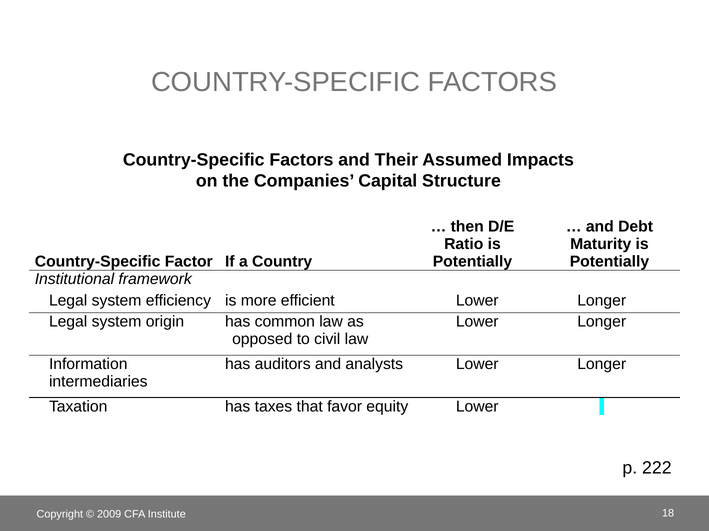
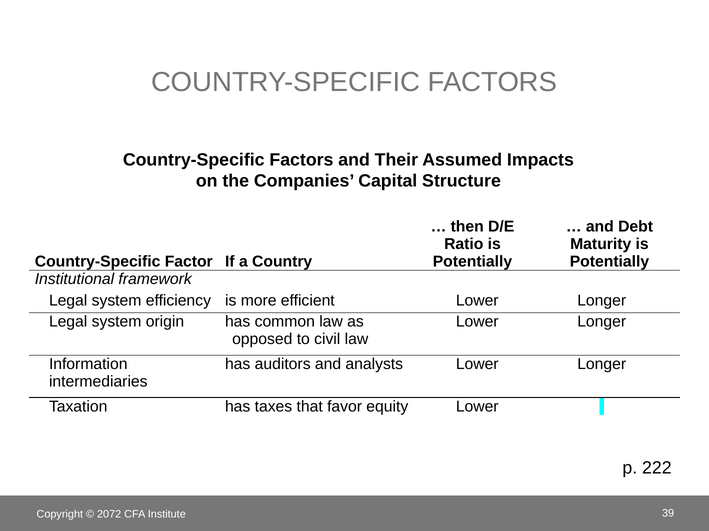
2009: 2009 -> 2072
18: 18 -> 39
